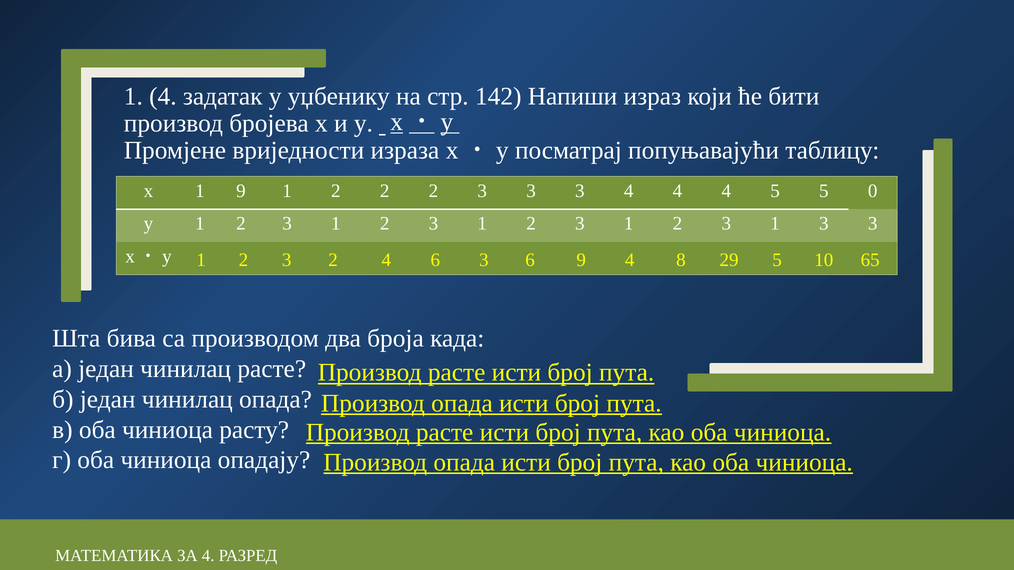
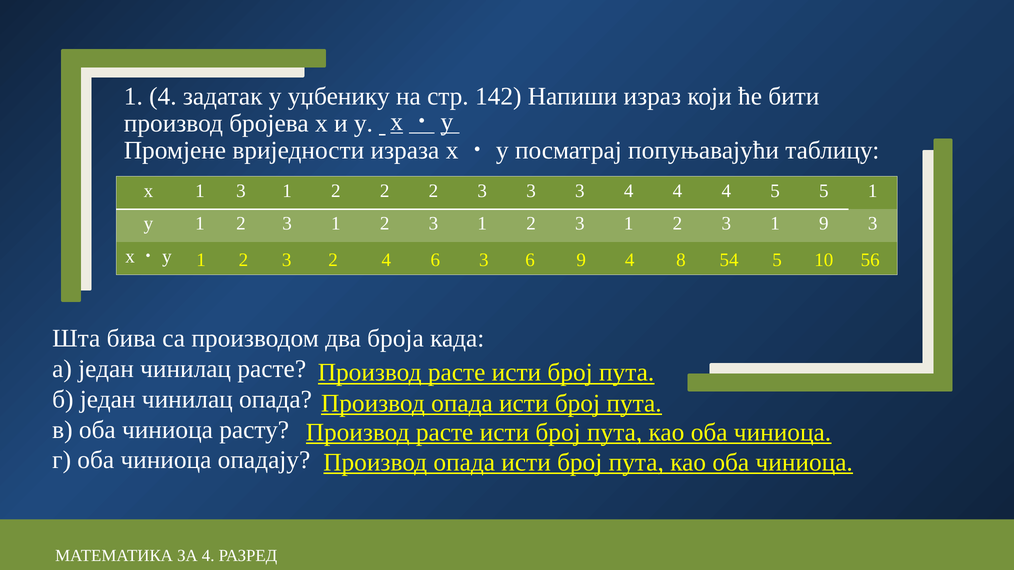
1 9: 9 -> 3
5 0: 0 -> 1
1 3: 3 -> 9
29: 29 -> 54
65: 65 -> 56
